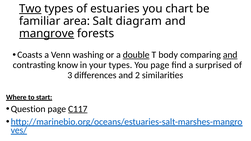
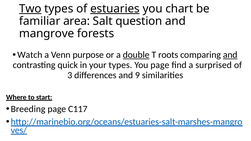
estuaries underline: none -> present
diagram: diagram -> question
mangrove underline: present -> none
Coasts: Coasts -> Watch
washing: washing -> purpose
body: body -> roots
know: know -> quick
2: 2 -> 9
Question: Question -> Breeding
C117 underline: present -> none
